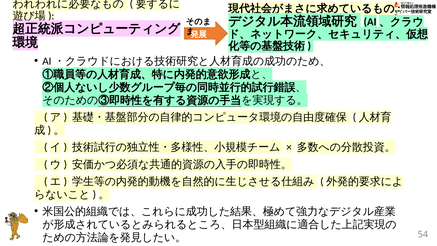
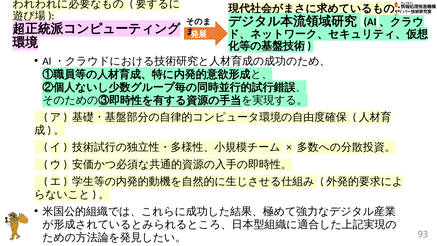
54: 54 -> 93
